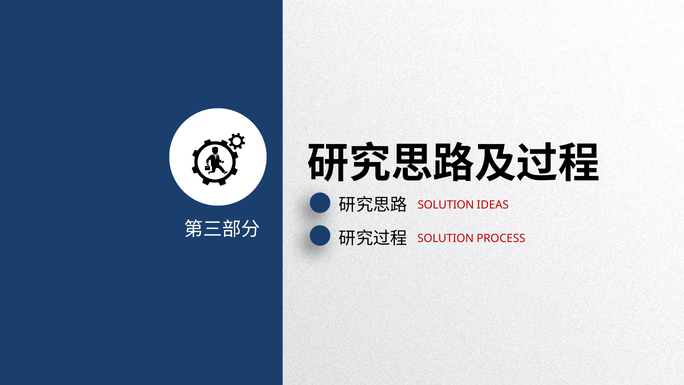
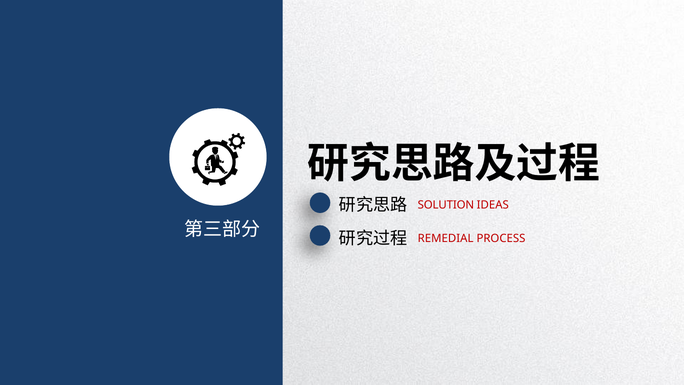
SOLUTION at (446, 238): SOLUTION -> REMEDIAL
